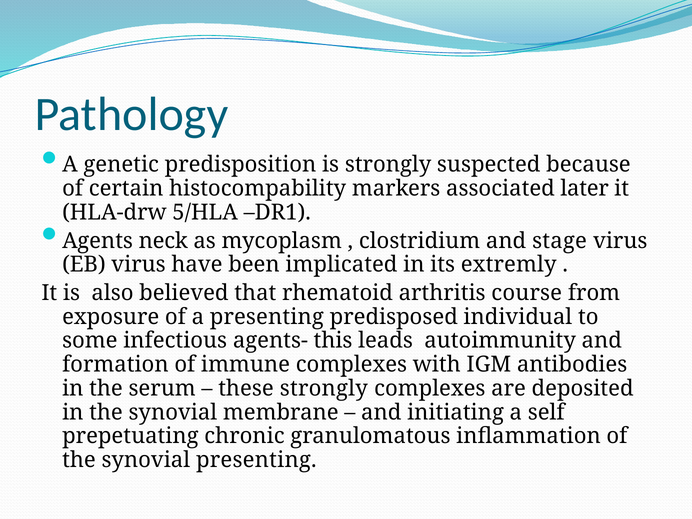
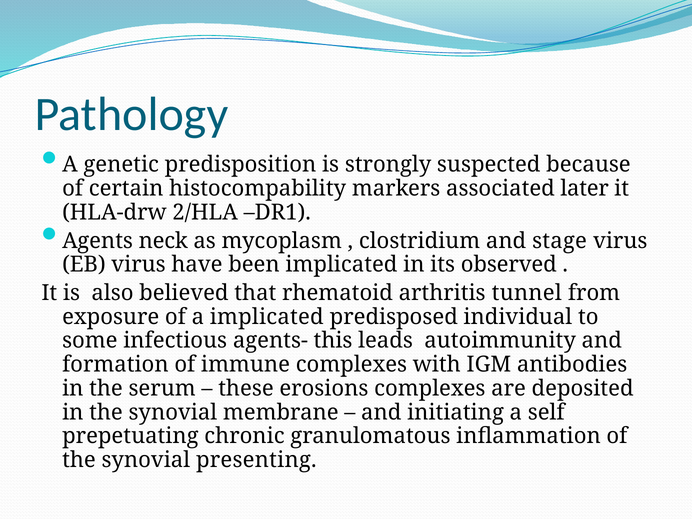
5/HLA: 5/HLA -> 2/HLA
extremly: extremly -> observed
course: course -> tunnel
a presenting: presenting -> implicated
these strongly: strongly -> erosions
